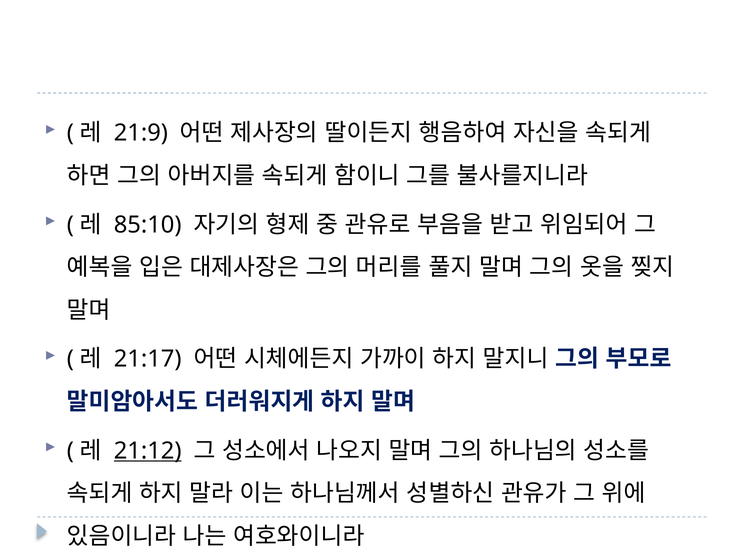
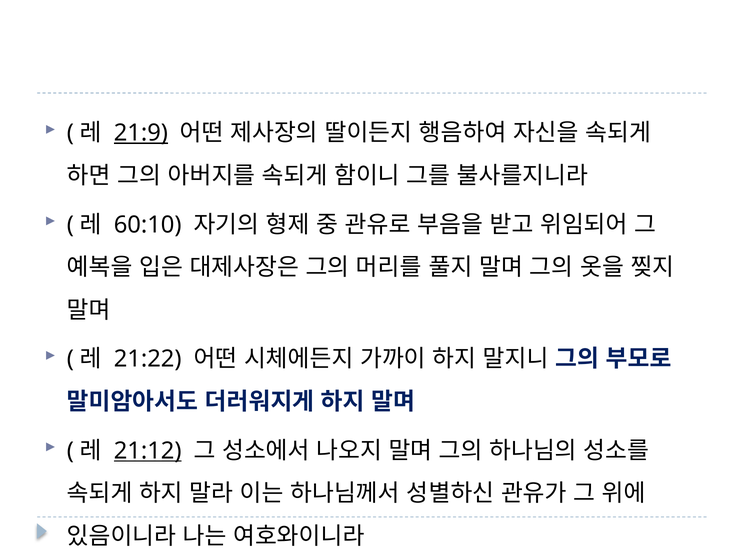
21:9 underline: none -> present
85:10: 85:10 -> 60:10
21:17: 21:17 -> 21:22
